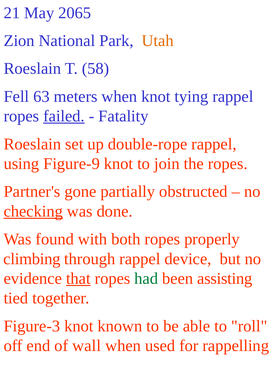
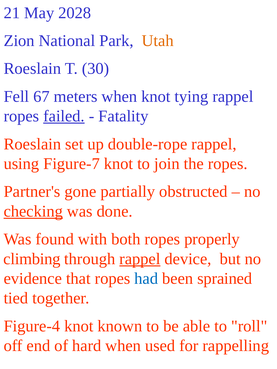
2065: 2065 -> 2028
58: 58 -> 30
63: 63 -> 67
Figure-9: Figure-9 -> Figure-7
rappel at (140, 259) underline: none -> present
that underline: present -> none
had colour: green -> blue
assisting: assisting -> sprained
Figure-3: Figure-3 -> Figure-4
wall: wall -> hard
